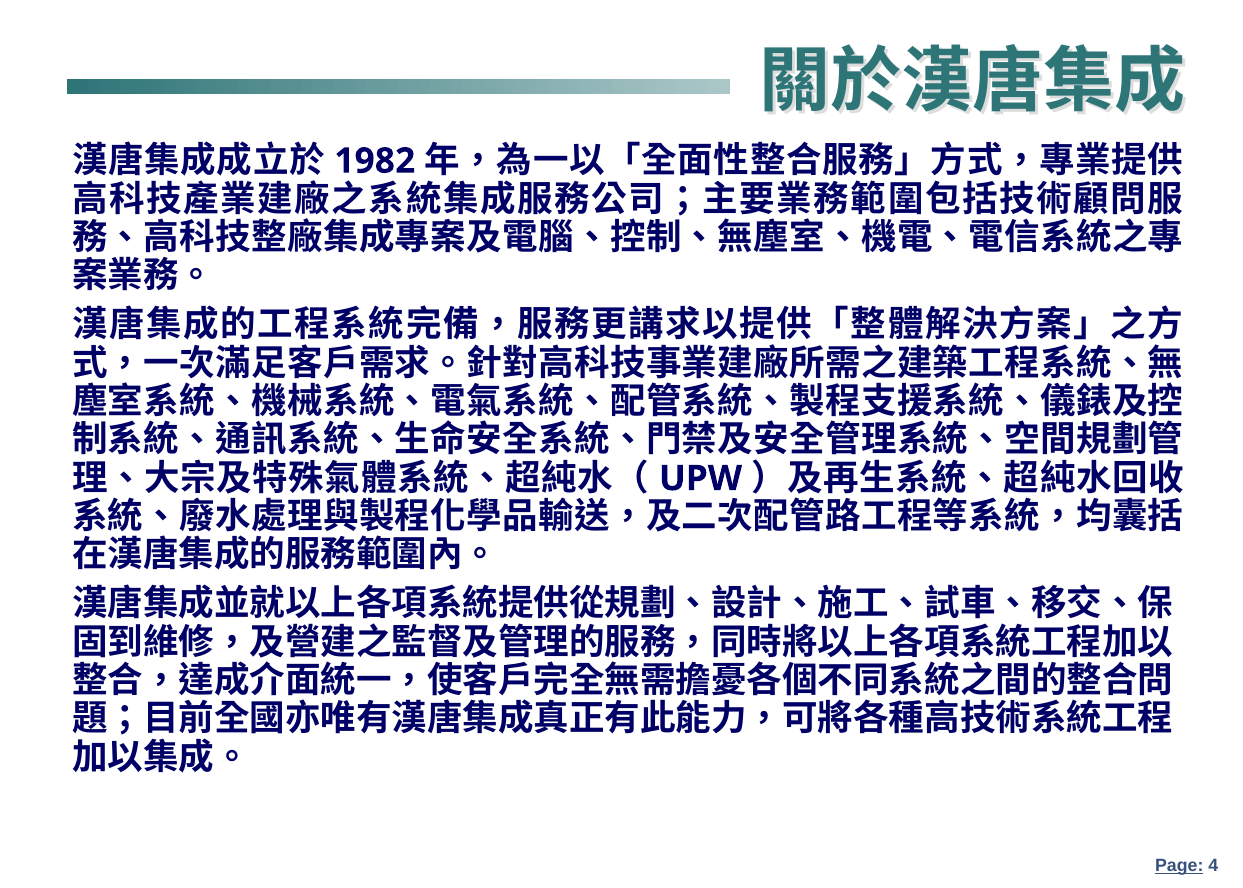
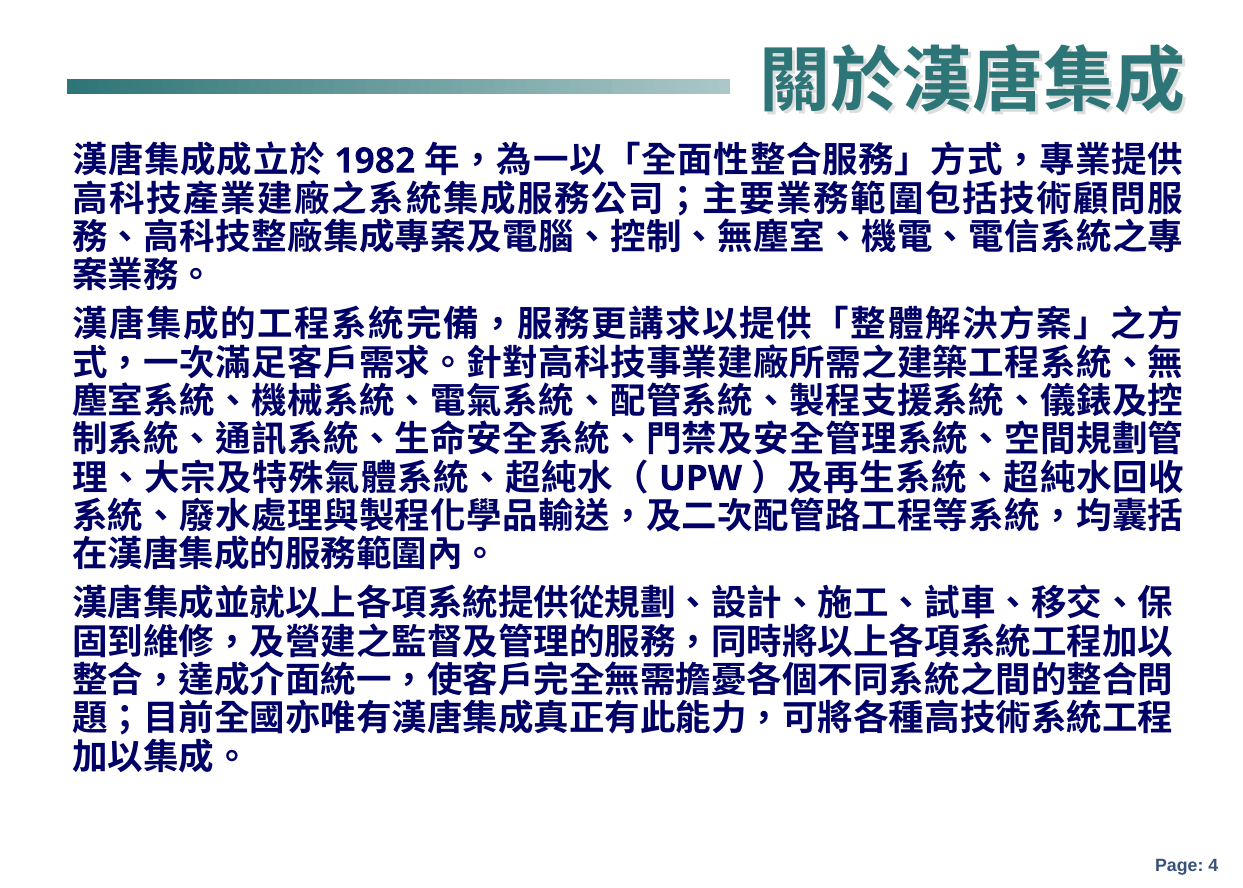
Page underline: present -> none
